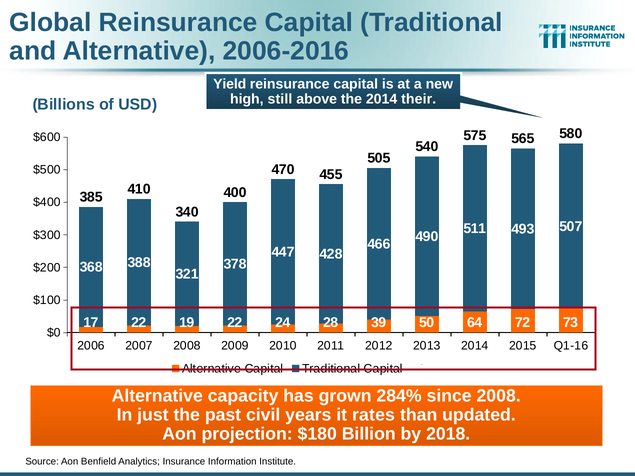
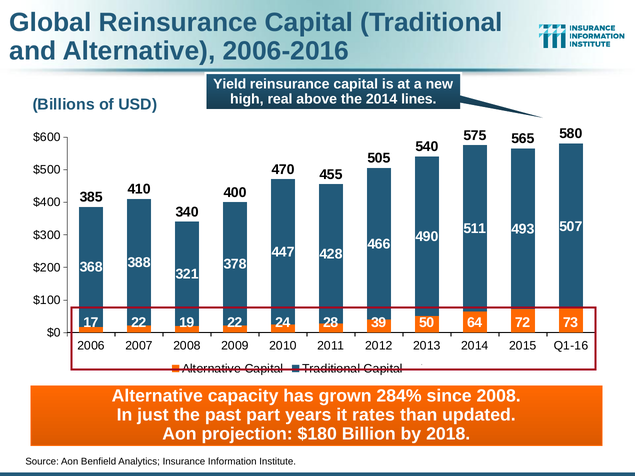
still: still -> real
their: their -> lines
civil: civil -> part
